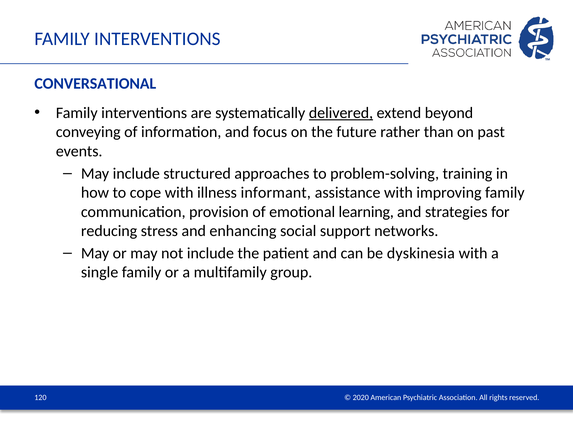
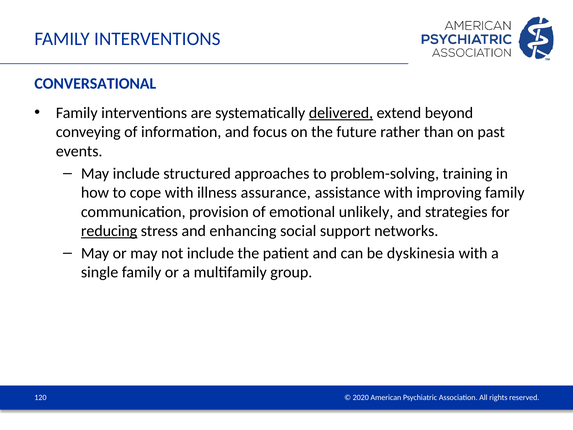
informant: informant -> assurance
learning: learning -> unlikely
reducing underline: none -> present
